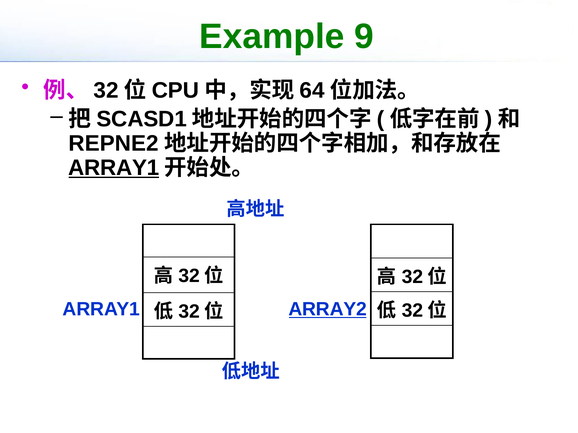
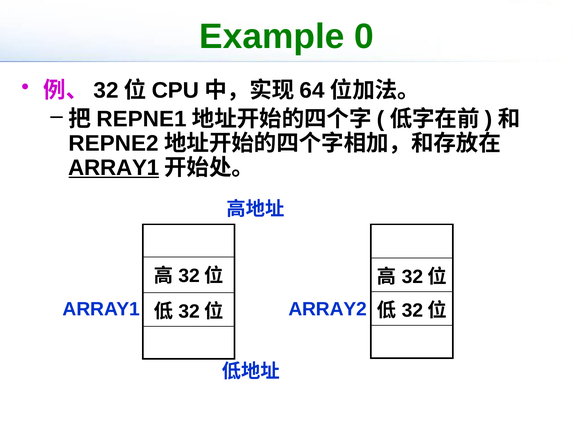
9: 9 -> 0
SCASD1: SCASD1 -> REPNE1
ARRAY2 underline: present -> none
